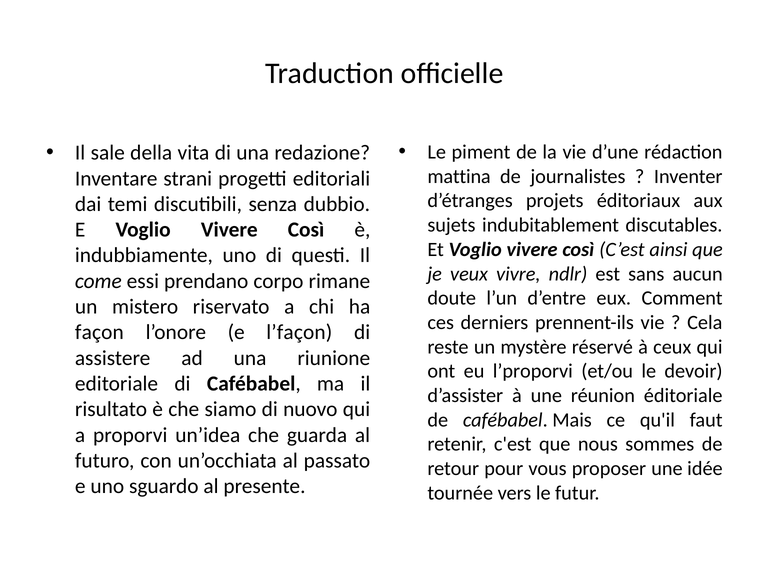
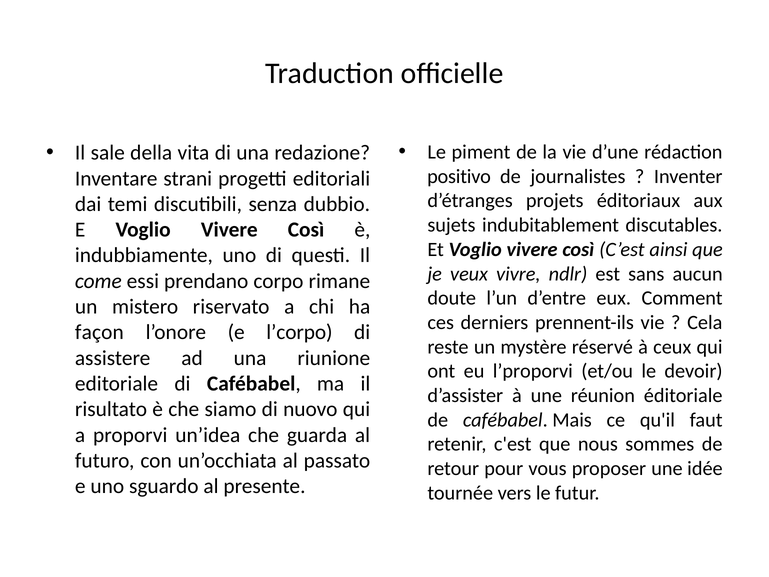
mattina: mattina -> positivo
l’façon: l’façon -> l’corpo
